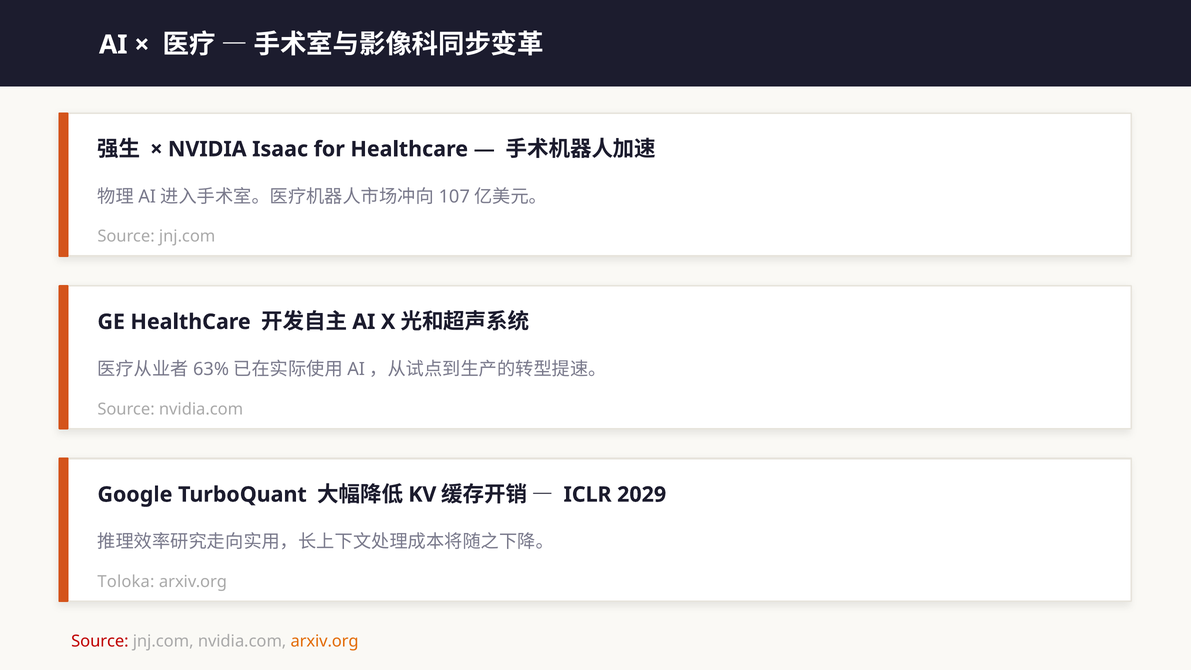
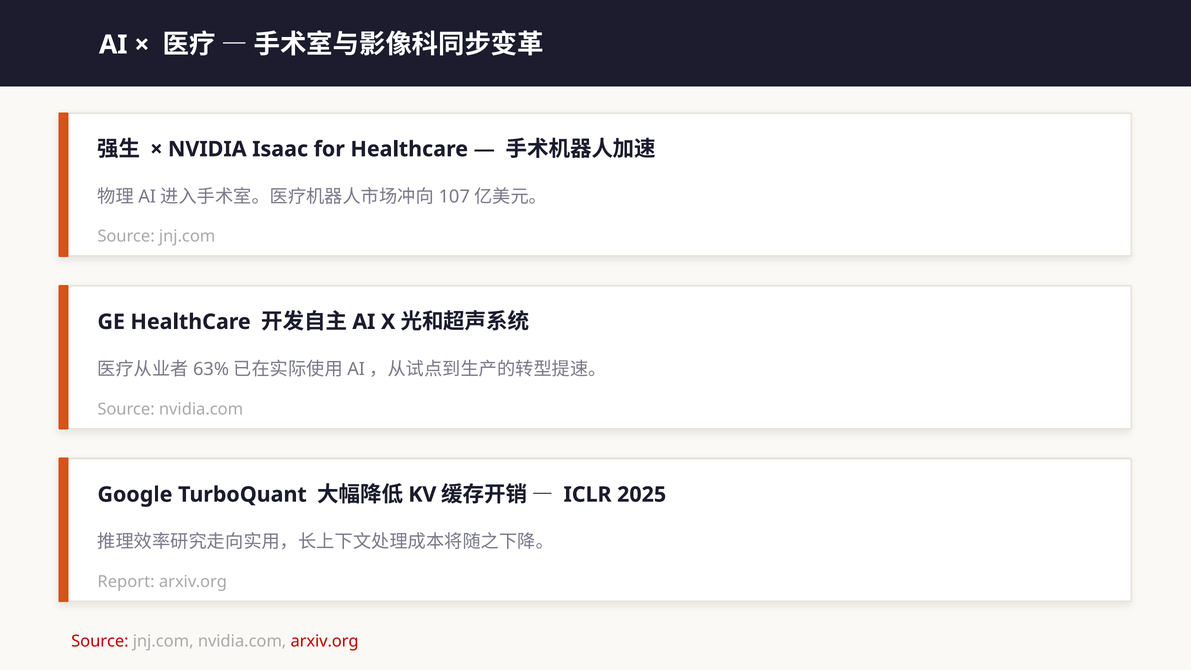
2029: 2029 -> 2025
Toloka: Toloka -> Report
arxiv.org at (325, 641) colour: orange -> red
